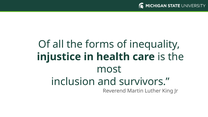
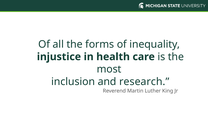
survivors: survivors -> research
